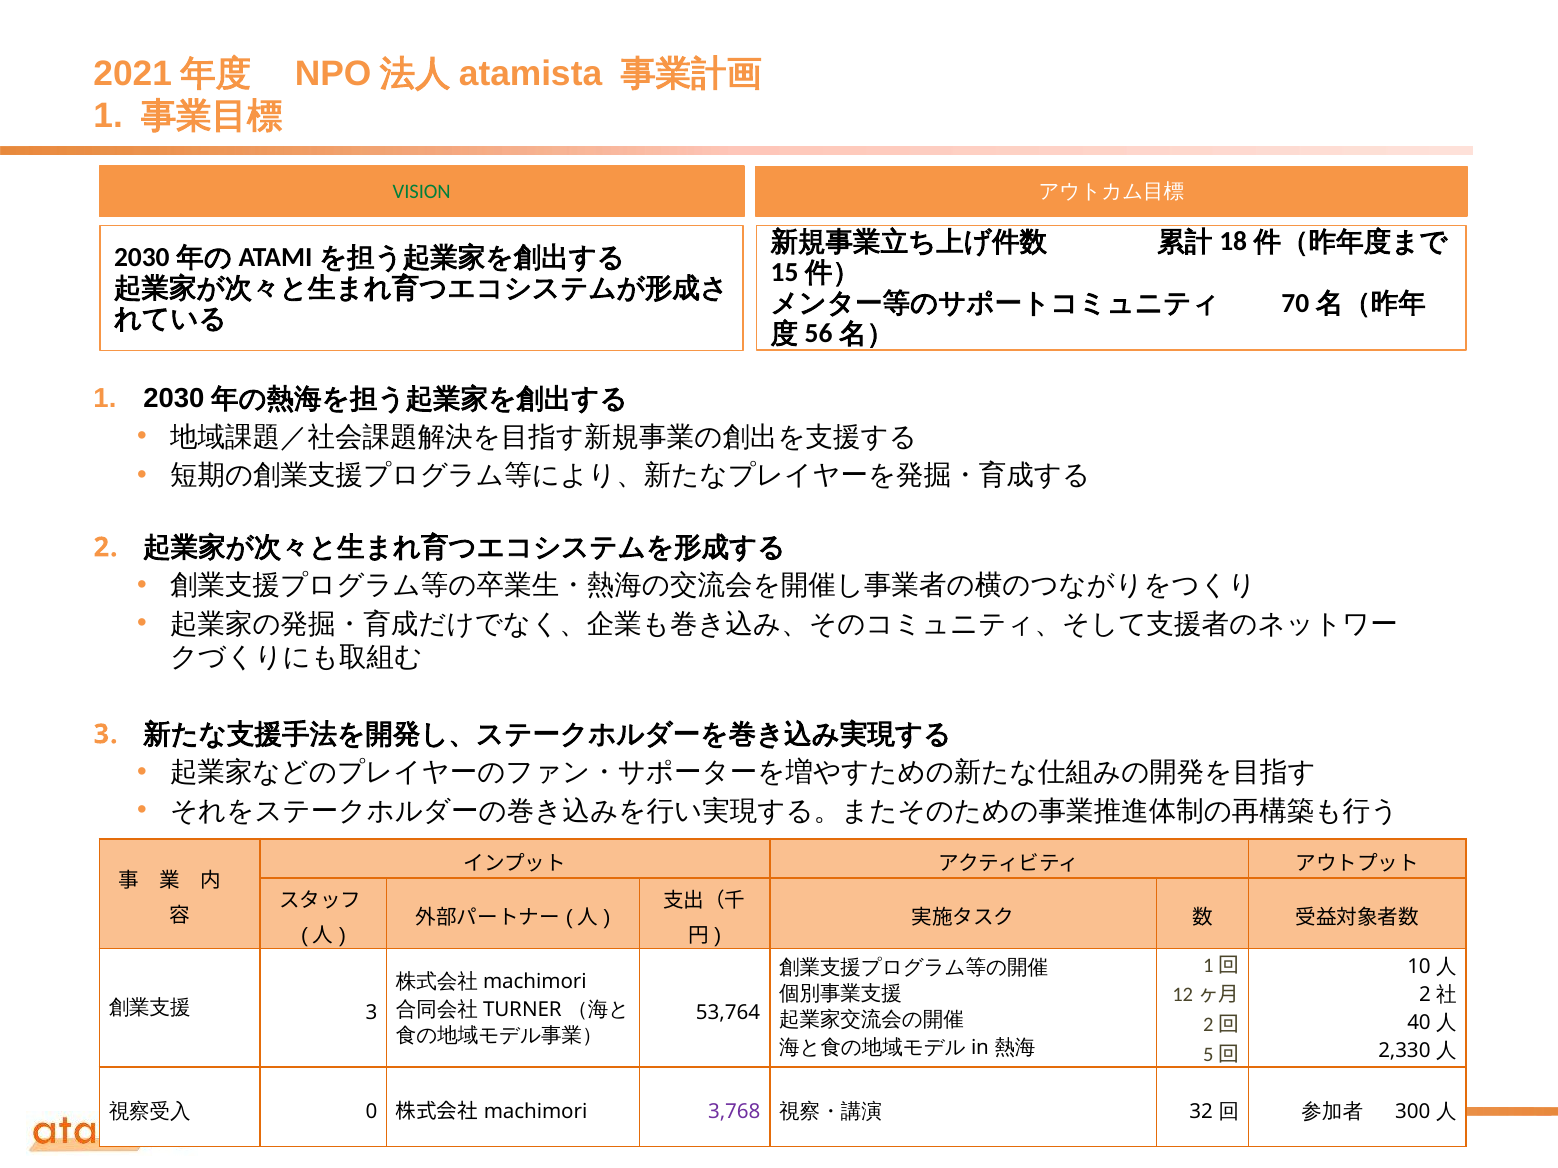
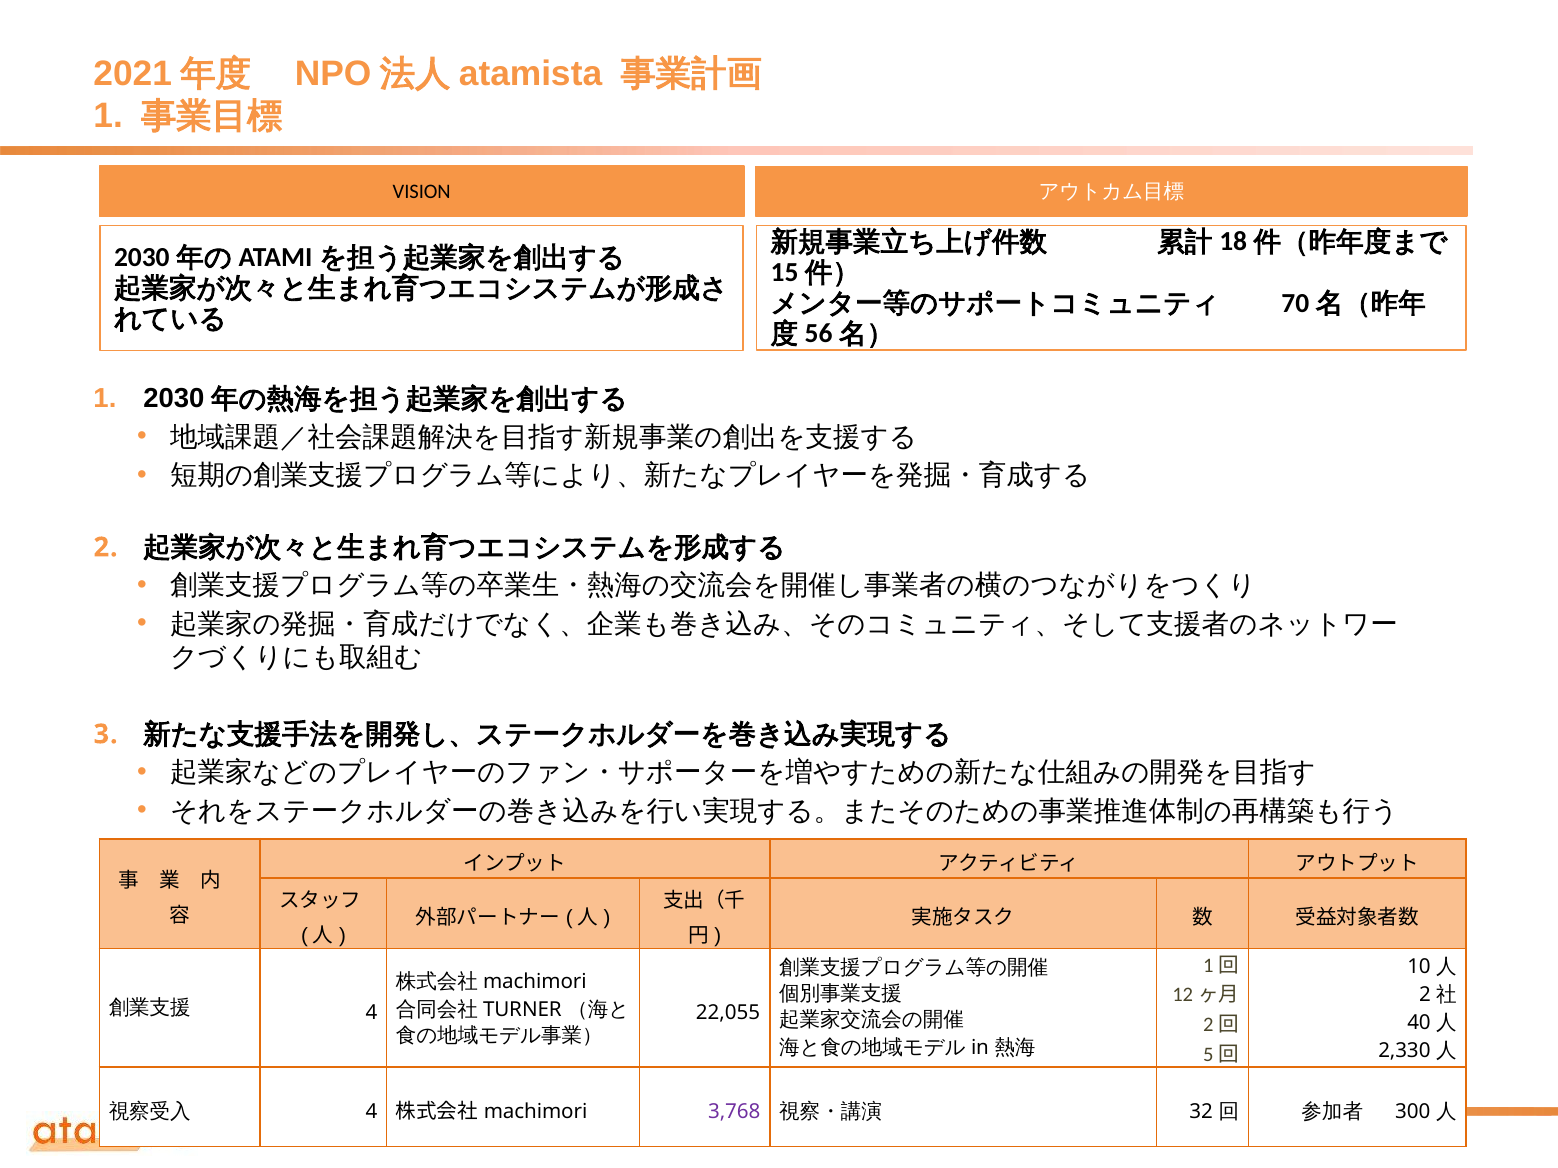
VISION colour: green -> black
3 at (372, 1013): 3 -> 4
53,764: 53,764 -> 22,055
0 at (372, 1112): 0 -> 4
